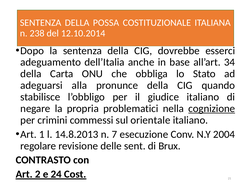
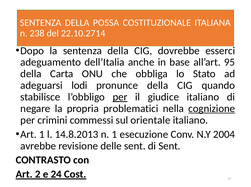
12.10.2014: 12.10.2014 -> 22.10.2714
34: 34 -> 95
alla: alla -> lodi
per at (120, 97) underline: none -> present
n 7: 7 -> 1
regolare: regolare -> avrebbe
di Brux: Brux -> Sent
